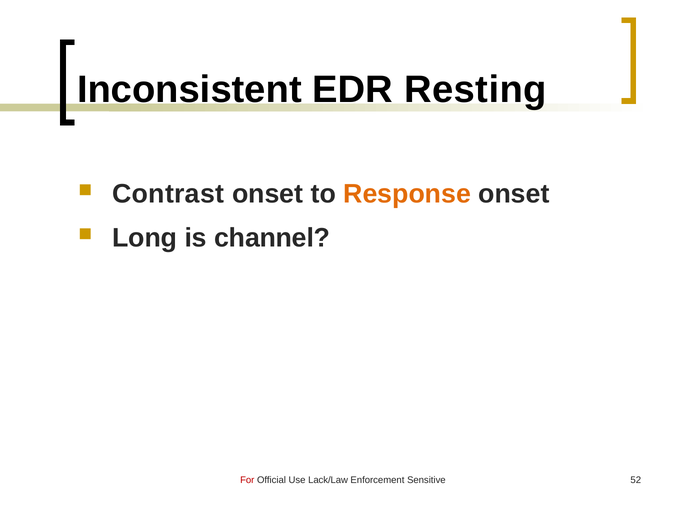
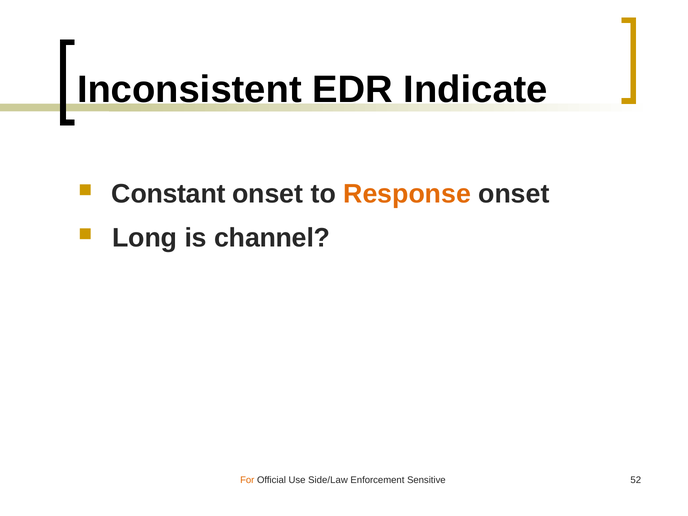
Resting: Resting -> Indicate
Contrast: Contrast -> Constant
For colour: red -> orange
Lack/Law: Lack/Law -> Side/Law
